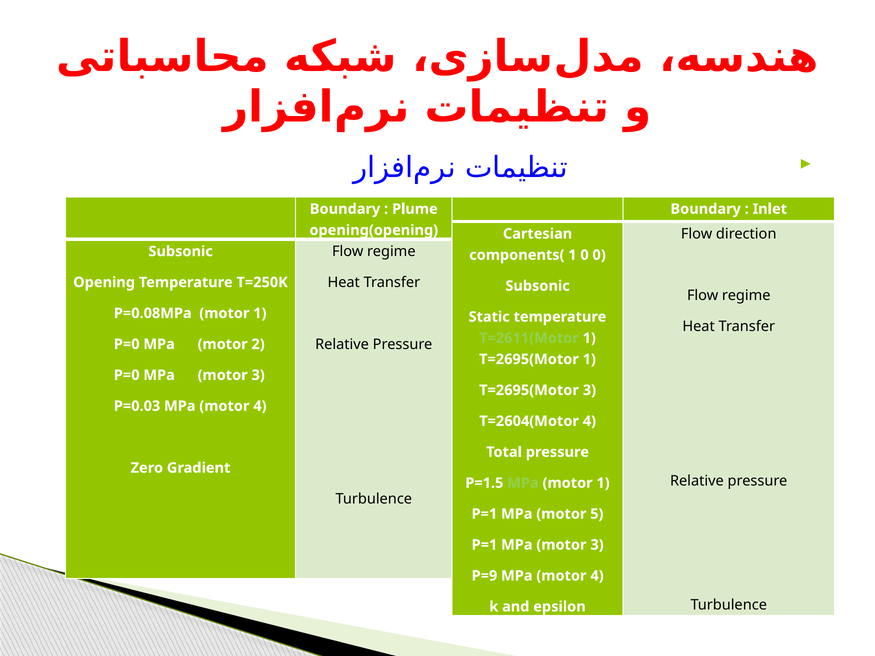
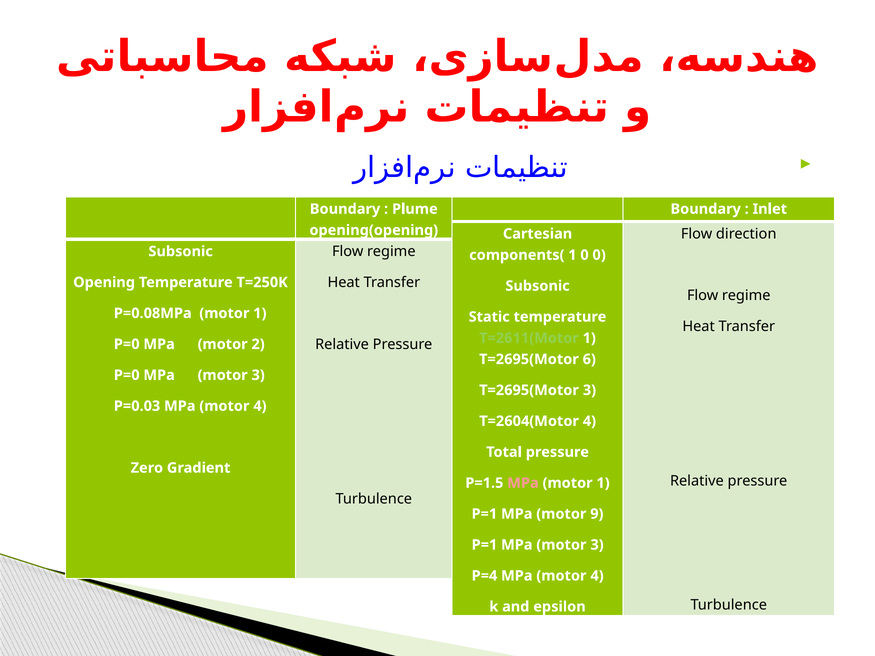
T=2695(Motor 1: 1 -> 6
MPa at (523, 483) colour: light green -> pink
5: 5 -> 9
P=9: P=9 -> P=4
